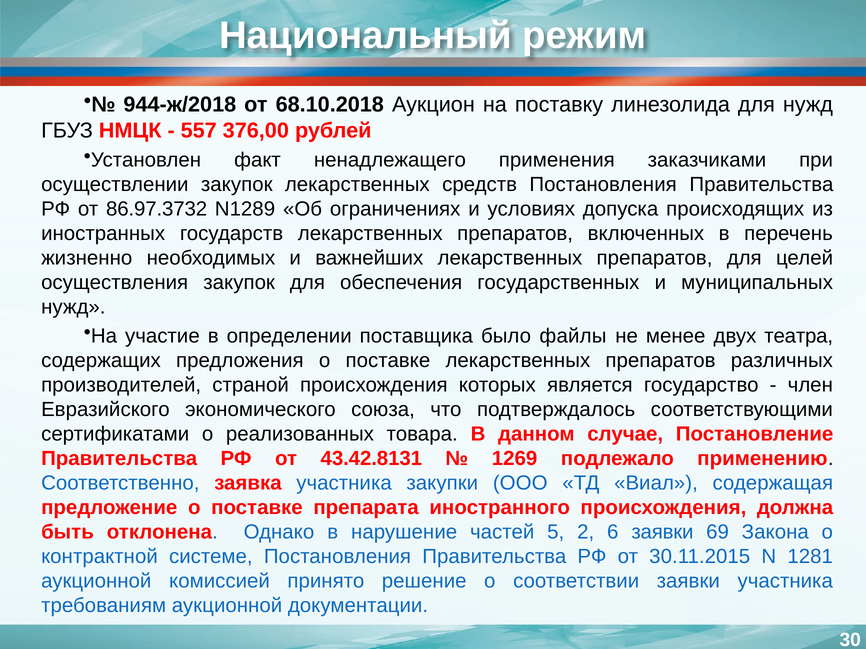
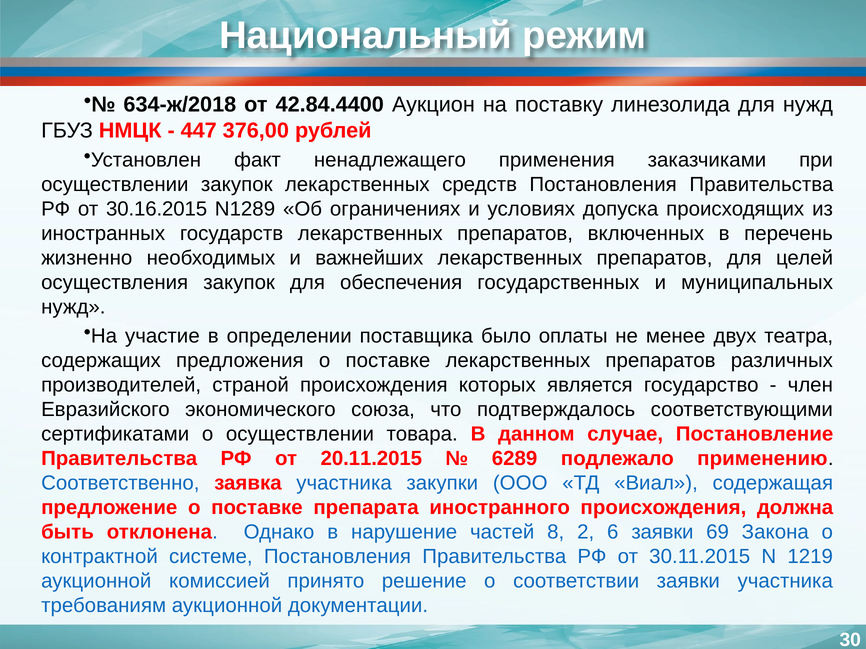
944-ж/2018: 944-ж/2018 -> 634-ж/2018
68.10.2018: 68.10.2018 -> 42.84.4400
557: 557 -> 447
86.97.3732: 86.97.3732 -> 30.16.2015
файлы: файлы -> оплаты
о реализованных: реализованных -> осуществлении
43.42.8131: 43.42.8131 -> 20.11.2015
1269: 1269 -> 6289
5: 5 -> 8
1281: 1281 -> 1219
